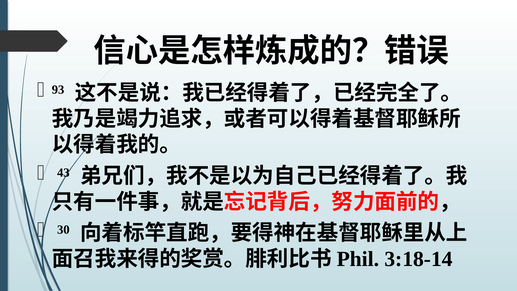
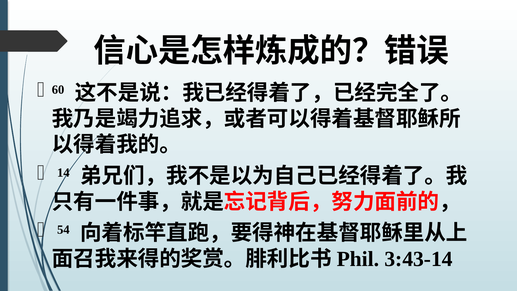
93: 93 -> 60
43: 43 -> 14
30: 30 -> 54
3:18-14: 3:18-14 -> 3:43-14
